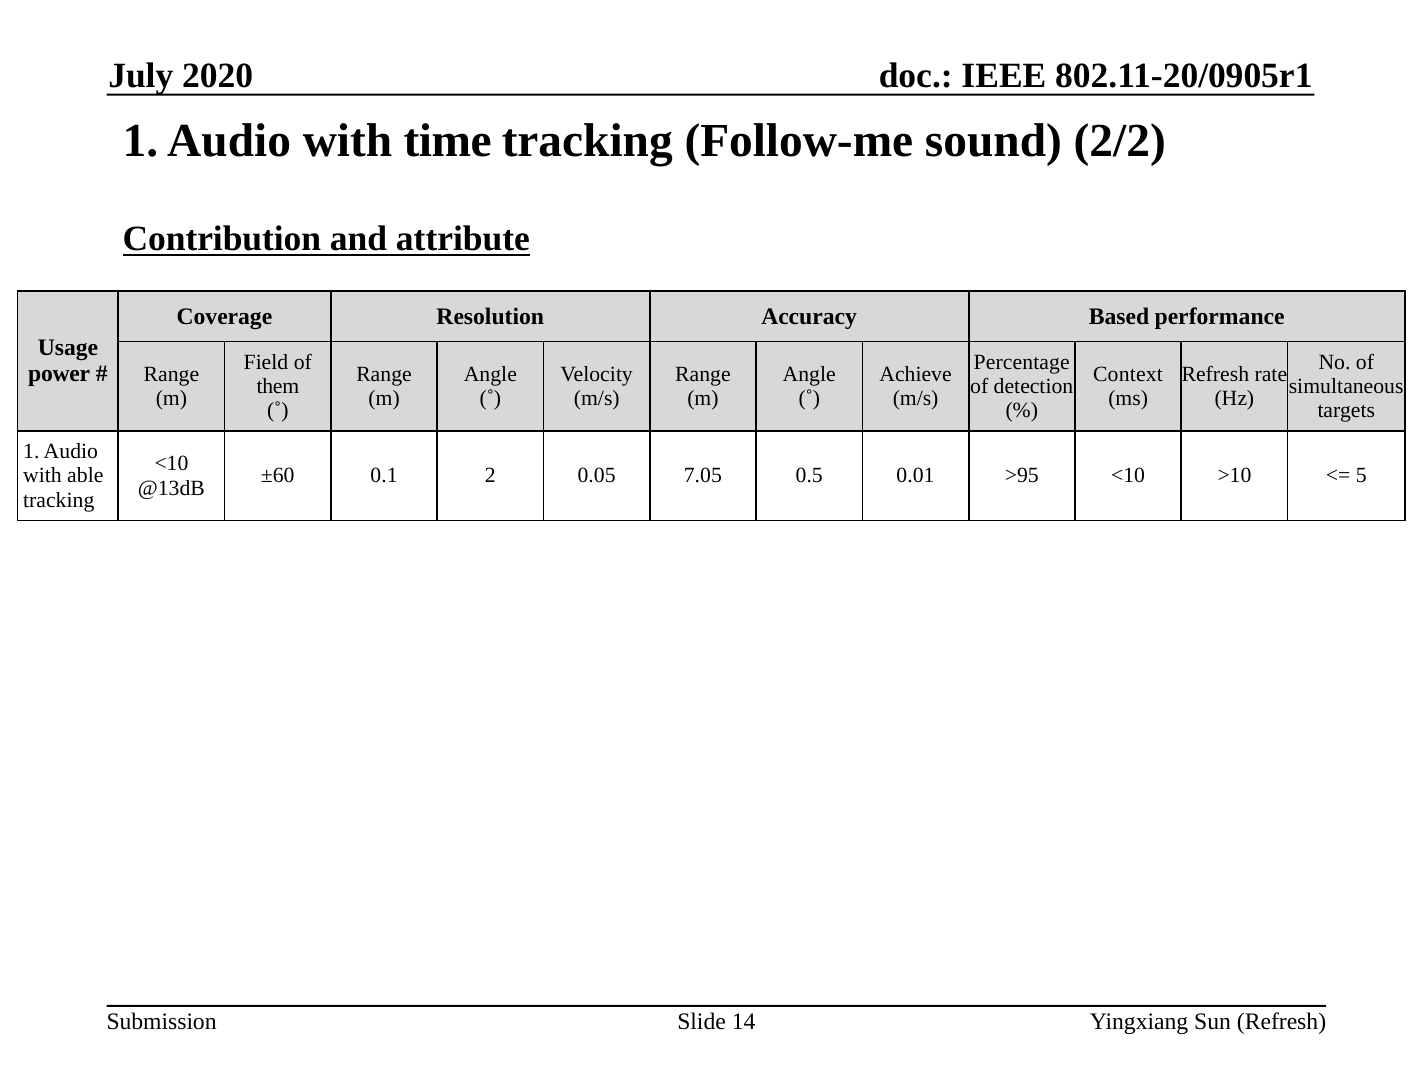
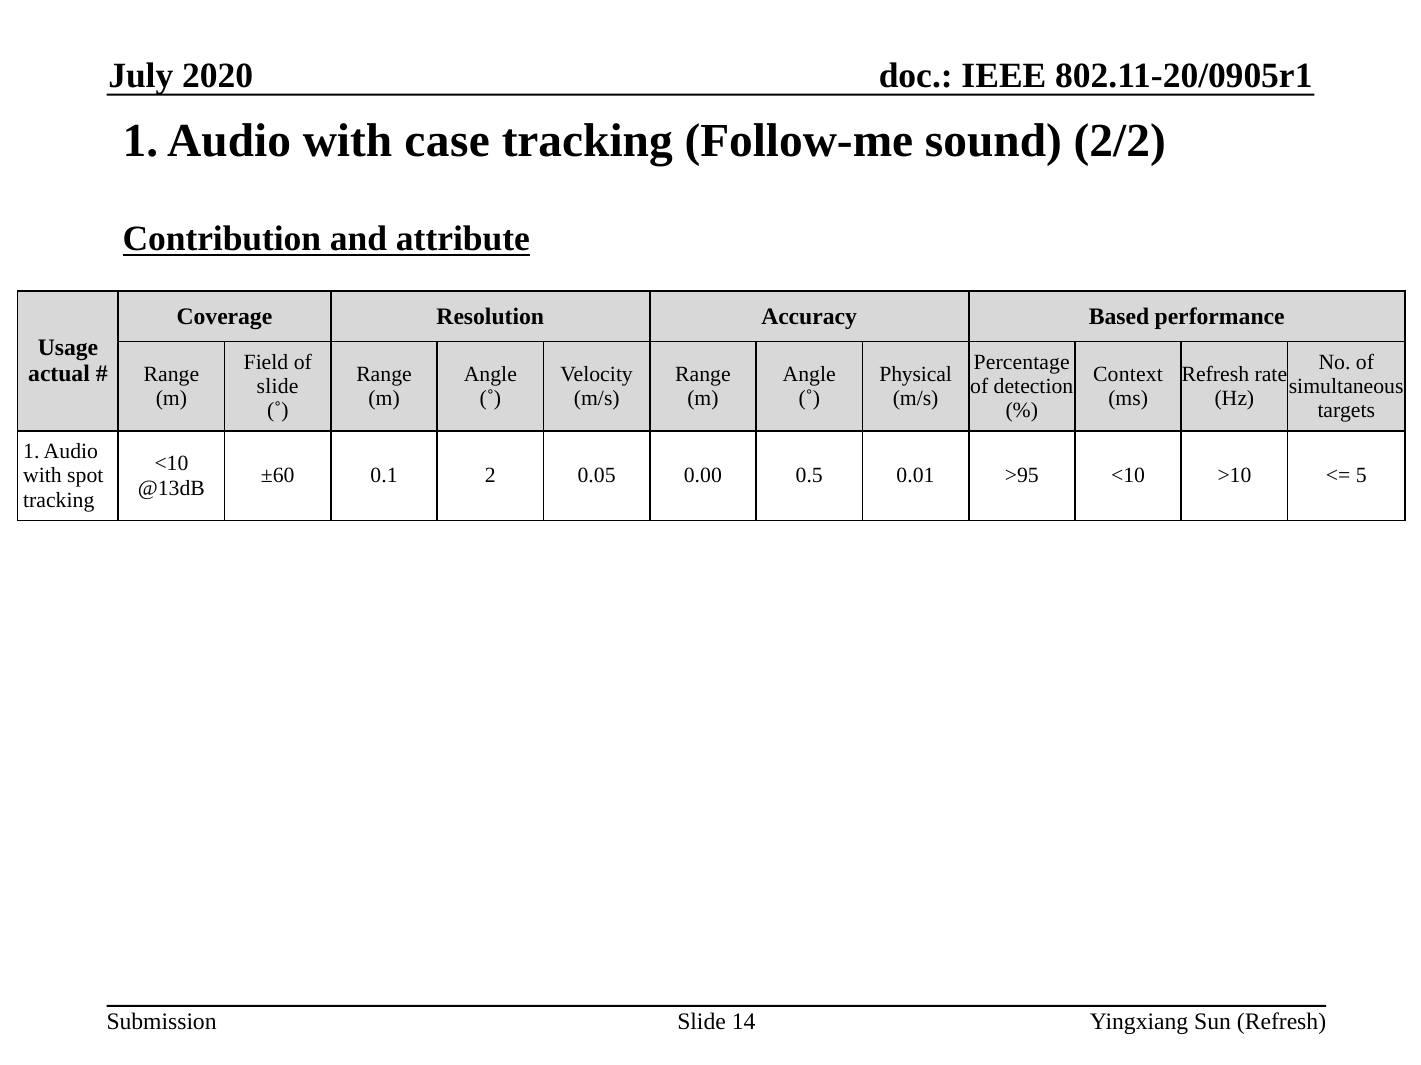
time: time -> case
power: power -> actual
Achieve: Achieve -> Physical
them at (278, 387): them -> slide
able: able -> spot
7.05: 7.05 -> 0.00
